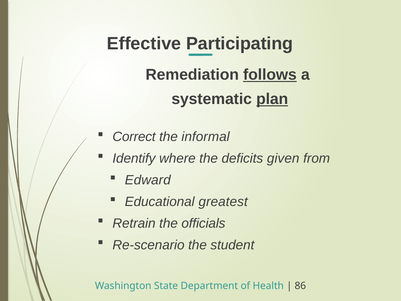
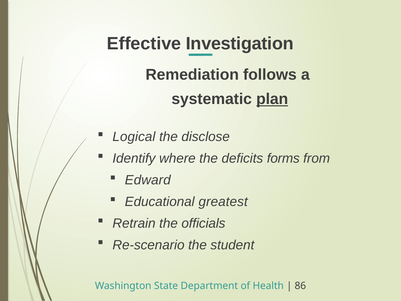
Participating: Participating -> Investigation
follows underline: present -> none
Correct: Correct -> Logical
informal: informal -> disclose
given: given -> forms
